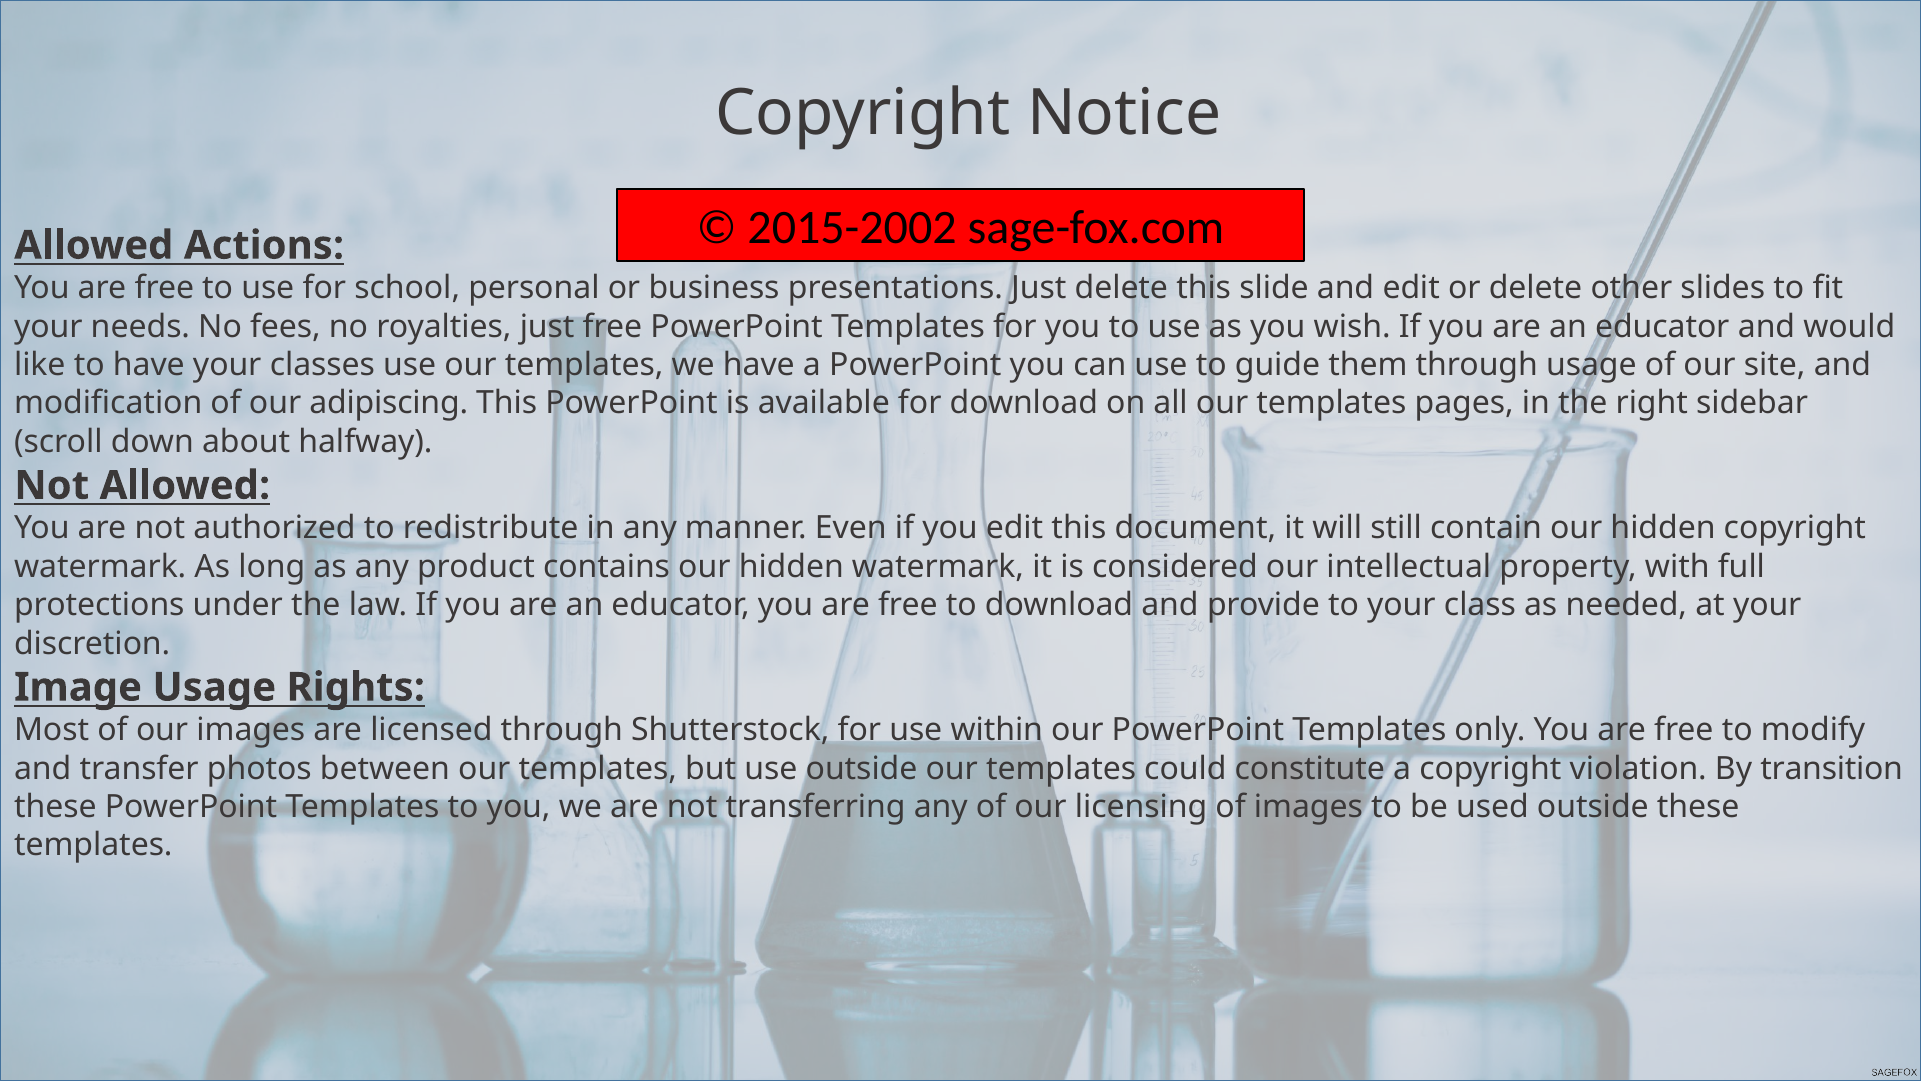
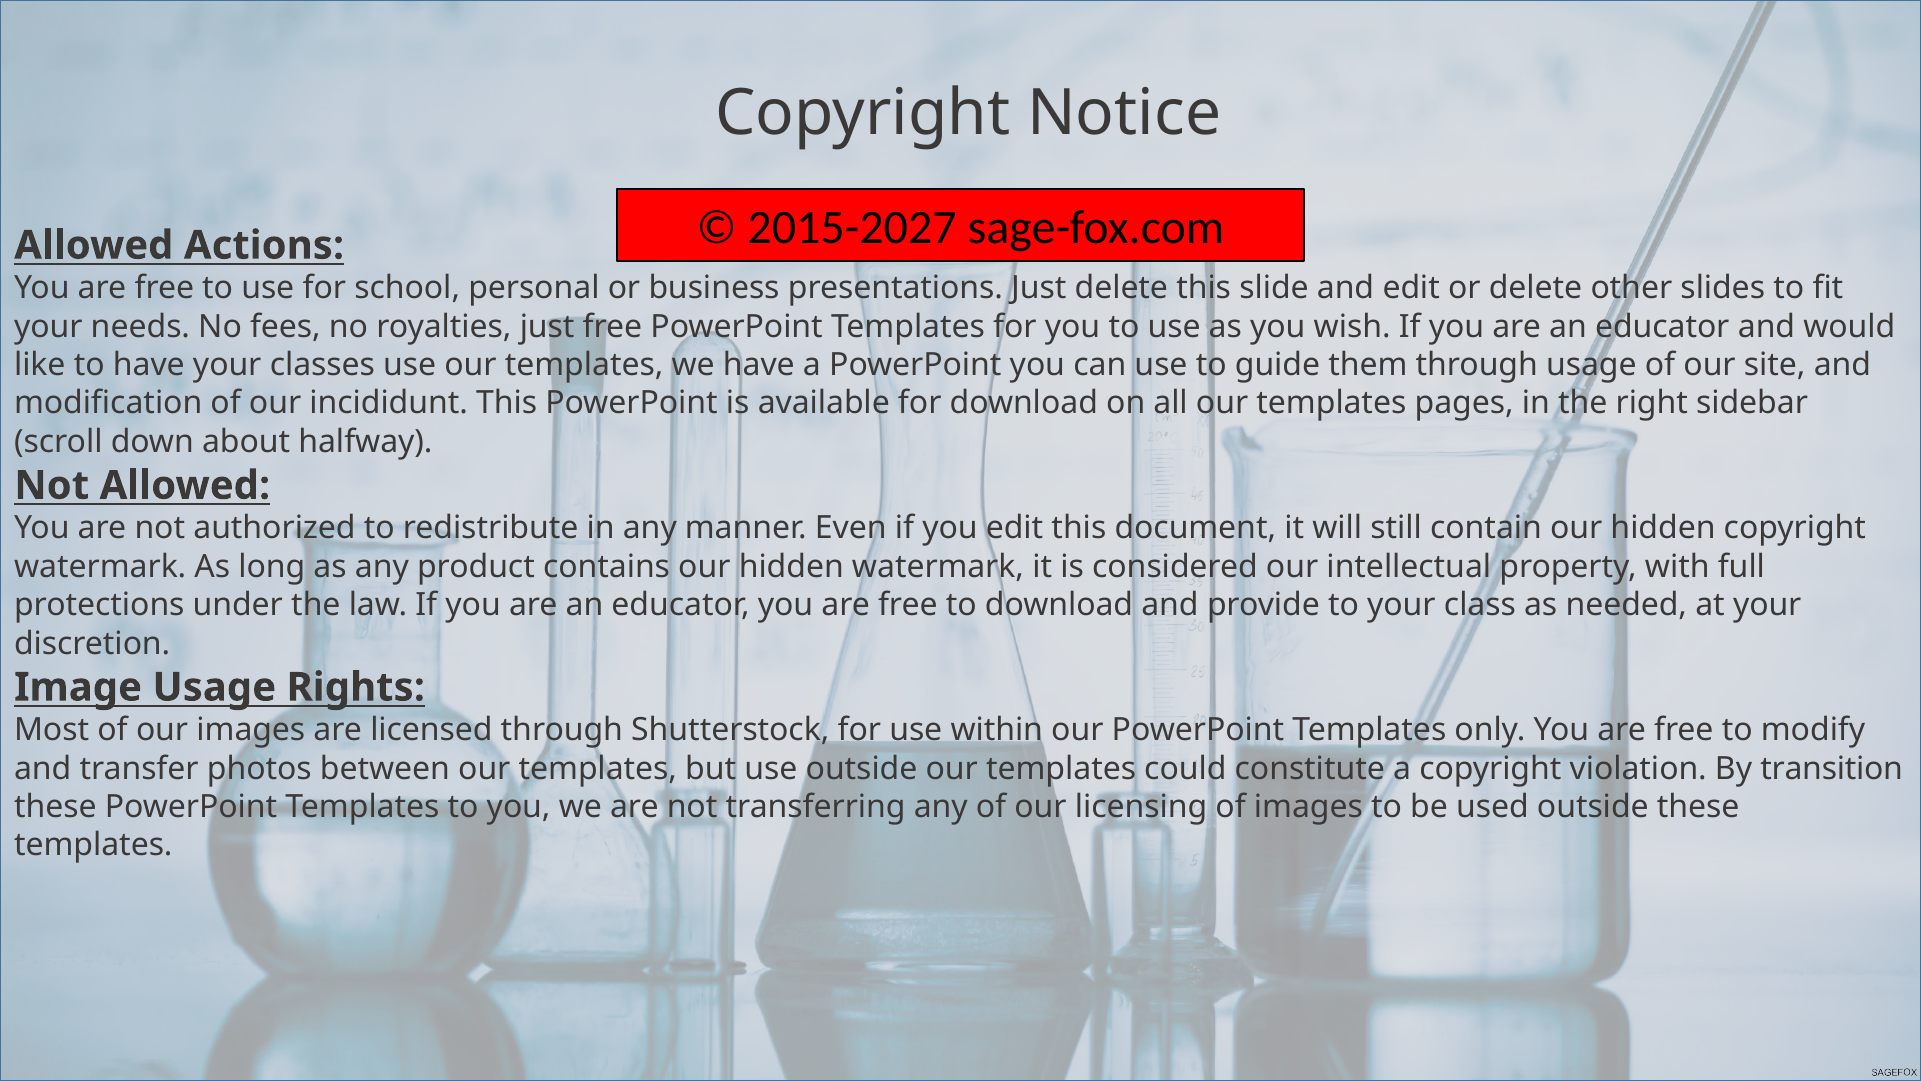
2015-2002: 2015-2002 -> 2015-2027
adipiscing: adipiscing -> incididunt
